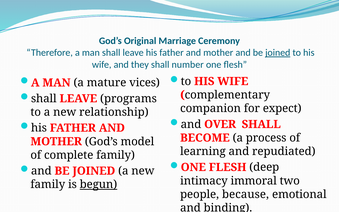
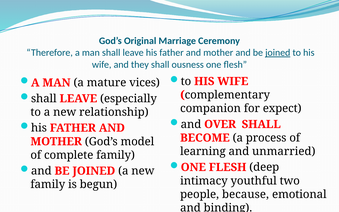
number: number -> ousness
programs: programs -> especially
repudiated: repudiated -> unmarried
immoral: immoral -> youthful
begun underline: present -> none
